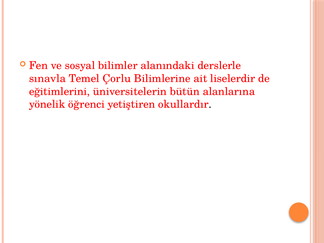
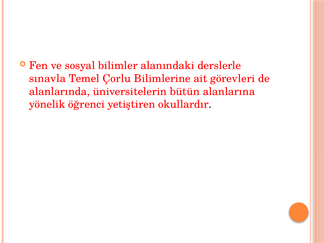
liselerdir: liselerdir -> görevleri
eğitimlerini: eğitimlerini -> alanlarında
